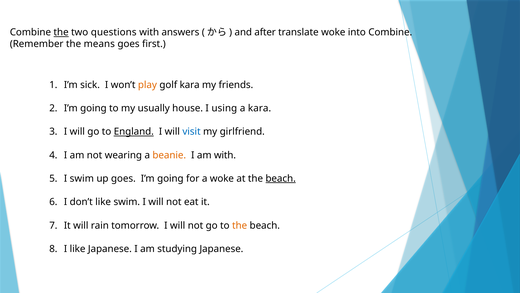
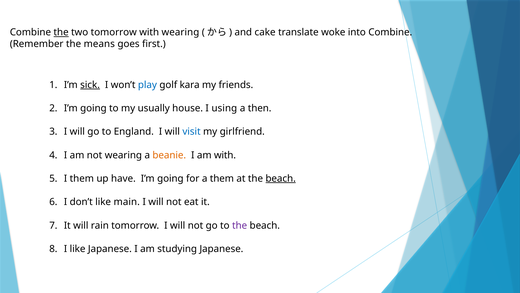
two questions: questions -> tomorrow
with answers: answers -> wearing
after: after -> cake
sick underline: none -> present
play colour: orange -> blue
a kara: kara -> then
England underline: present -> none
I swim: swim -> them
up goes: goes -> have
a woke: woke -> them
like swim: swim -> main
the at (240, 225) colour: orange -> purple
